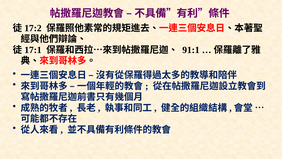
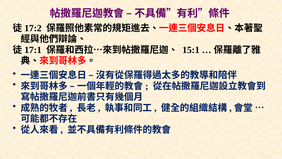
91:1: 91:1 -> 15:1
